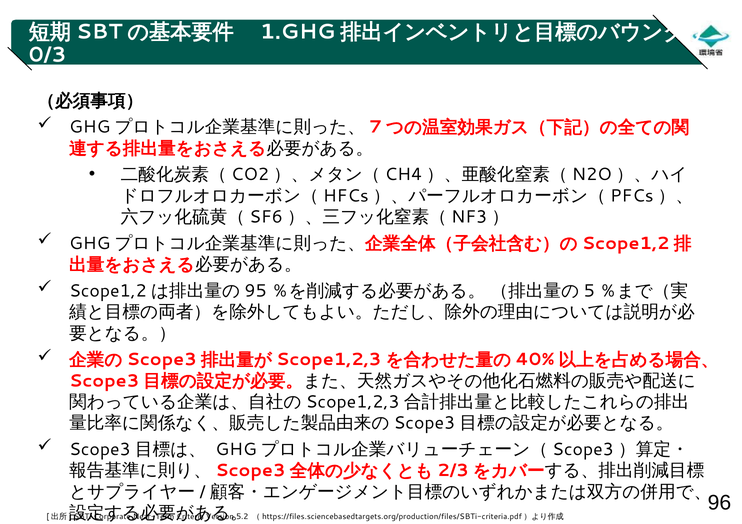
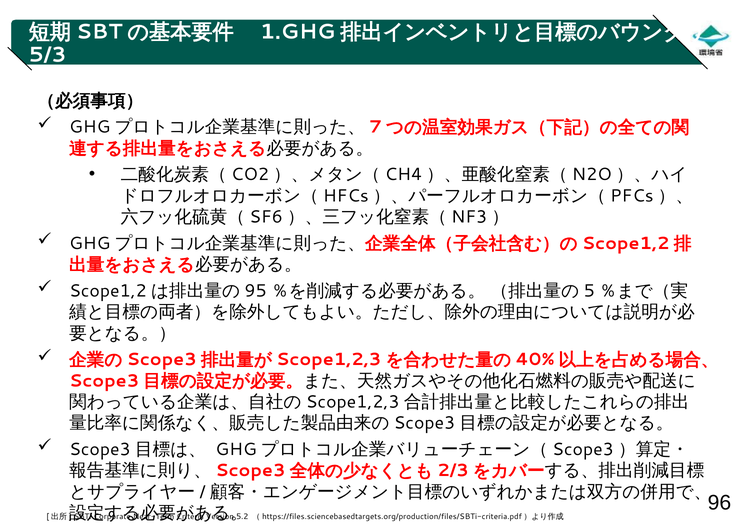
0/3: 0/3 -> 5/3
